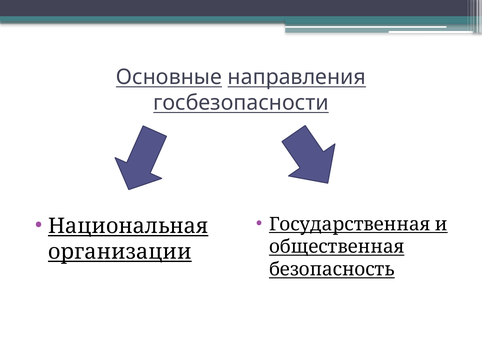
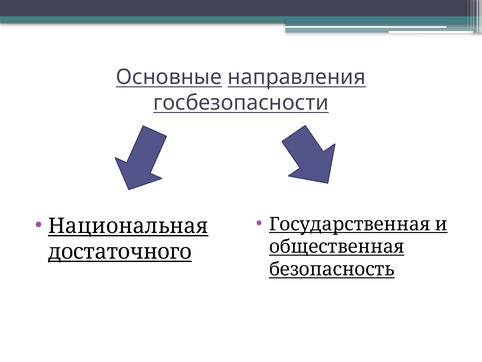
организации: организации -> достаточного
